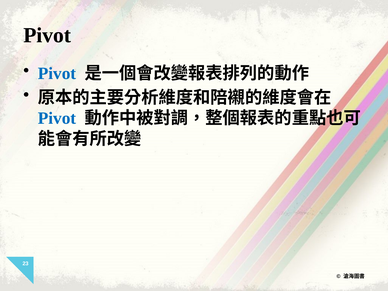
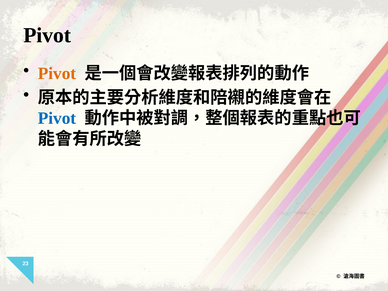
Pivot at (57, 73) colour: blue -> orange
